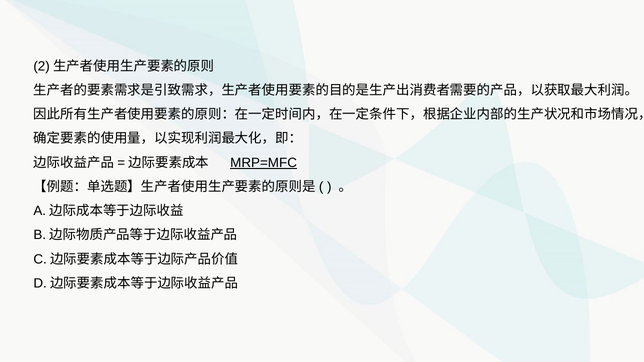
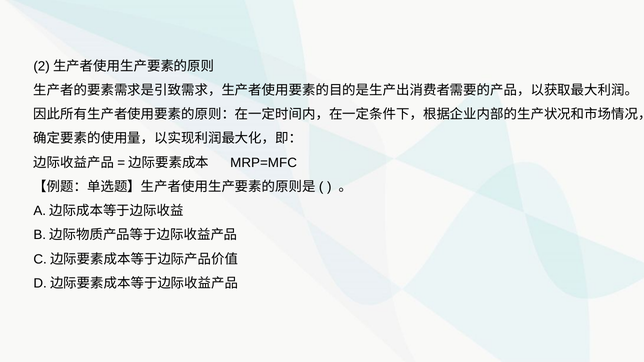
MRP=MFC underline: present -> none
